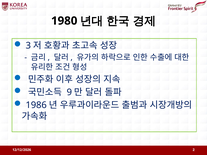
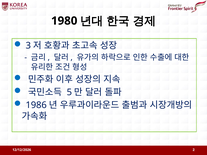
9: 9 -> 5
